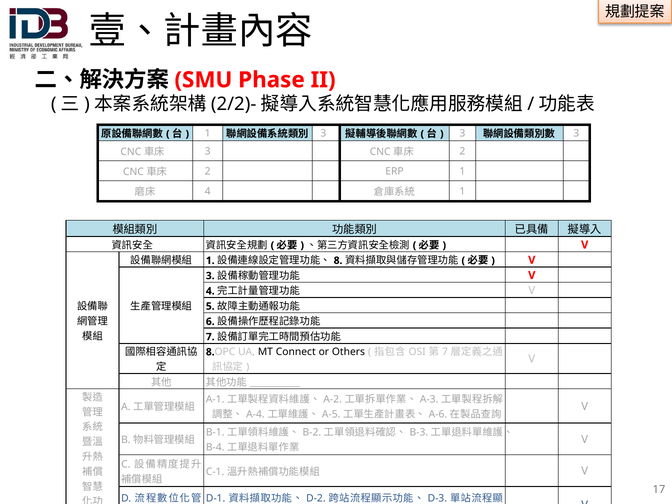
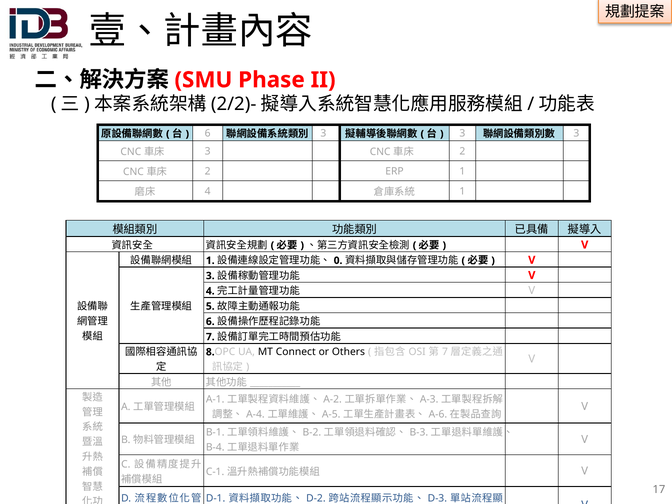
1 at (208, 133): 1 -> 6
8: 8 -> 0
